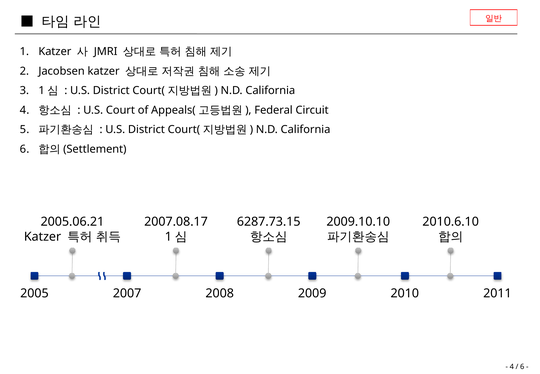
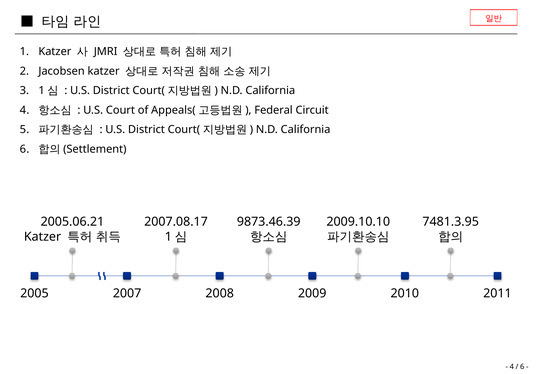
6287.73.15: 6287.73.15 -> 9873.46.39
2010.6.10: 2010.6.10 -> 7481.3.95
